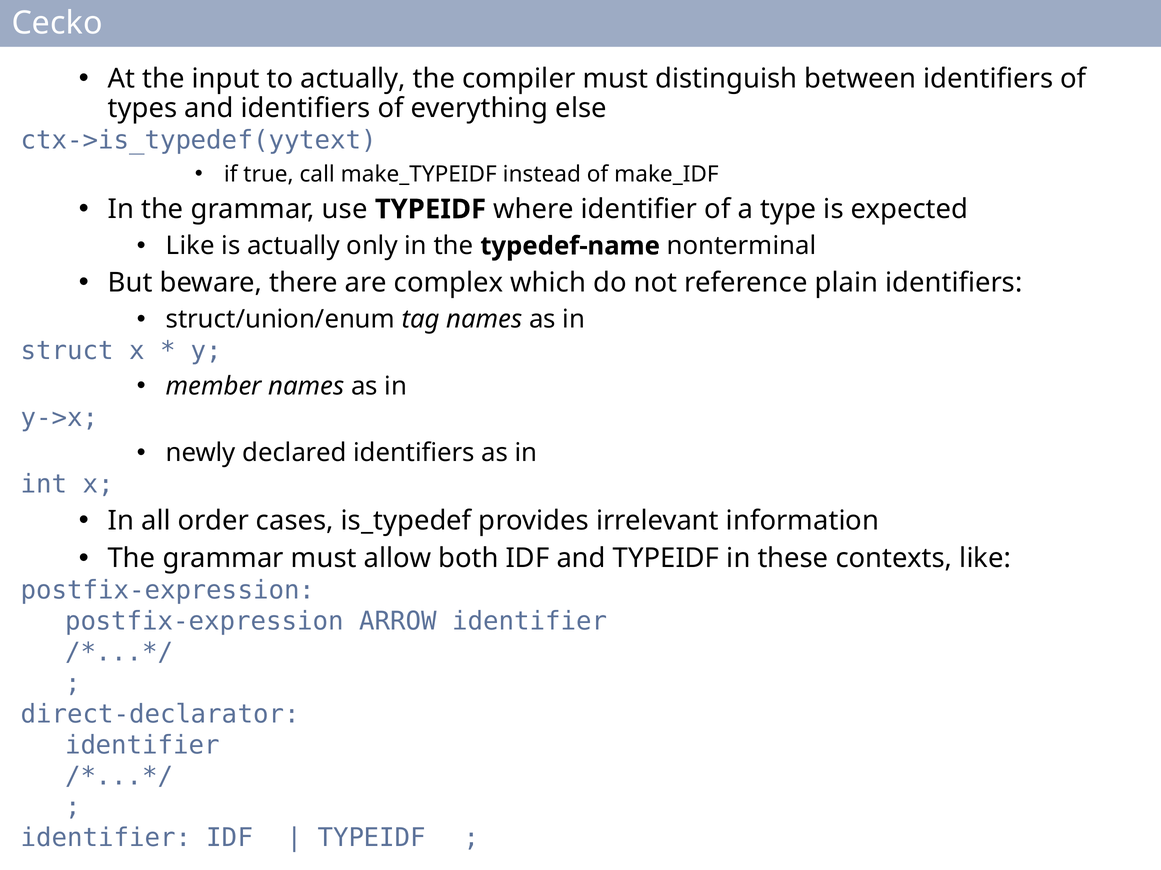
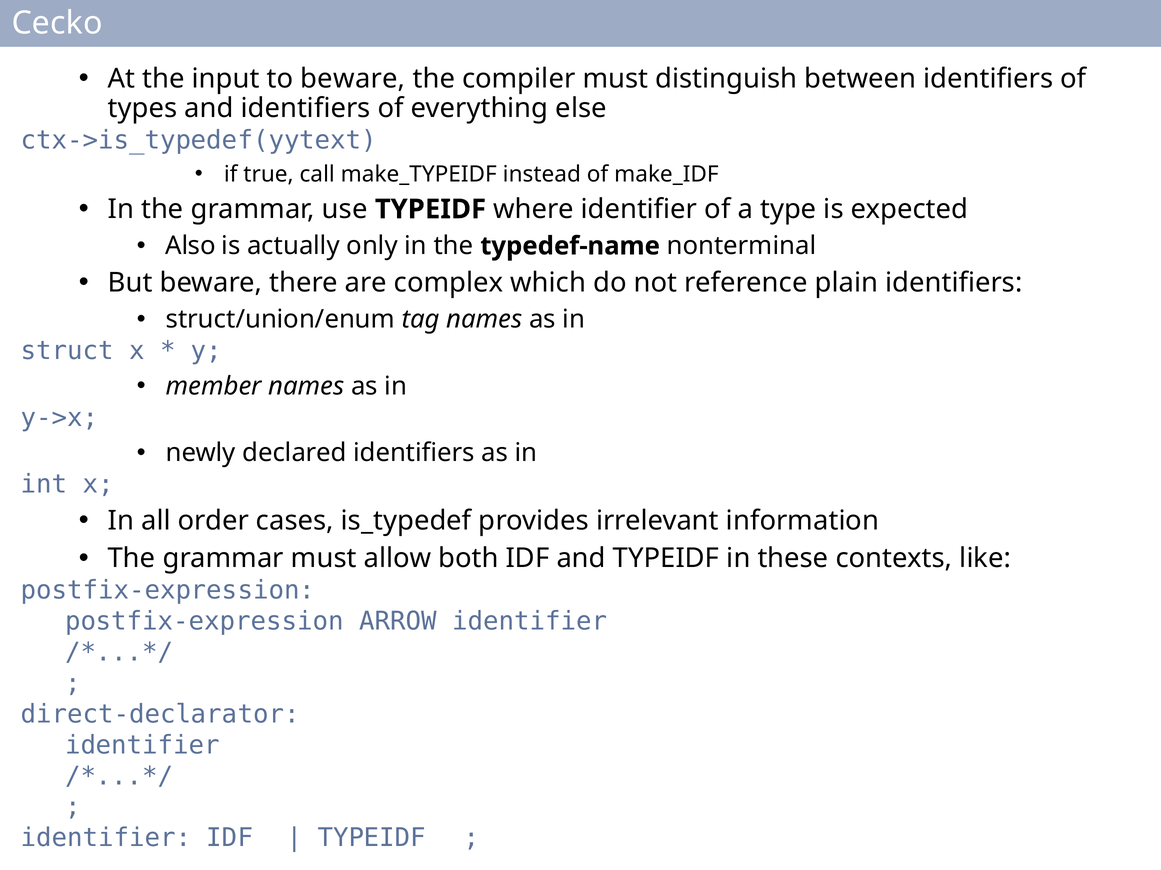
to actually: actually -> beware
Like at (190, 246): Like -> Also
